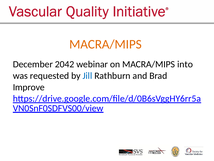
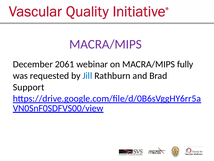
MACRA/MIPS at (105, 44) colour: orange -> purple
2042: 2042 -> 2061
into: into -> fully
Improve: Improve -> Support
